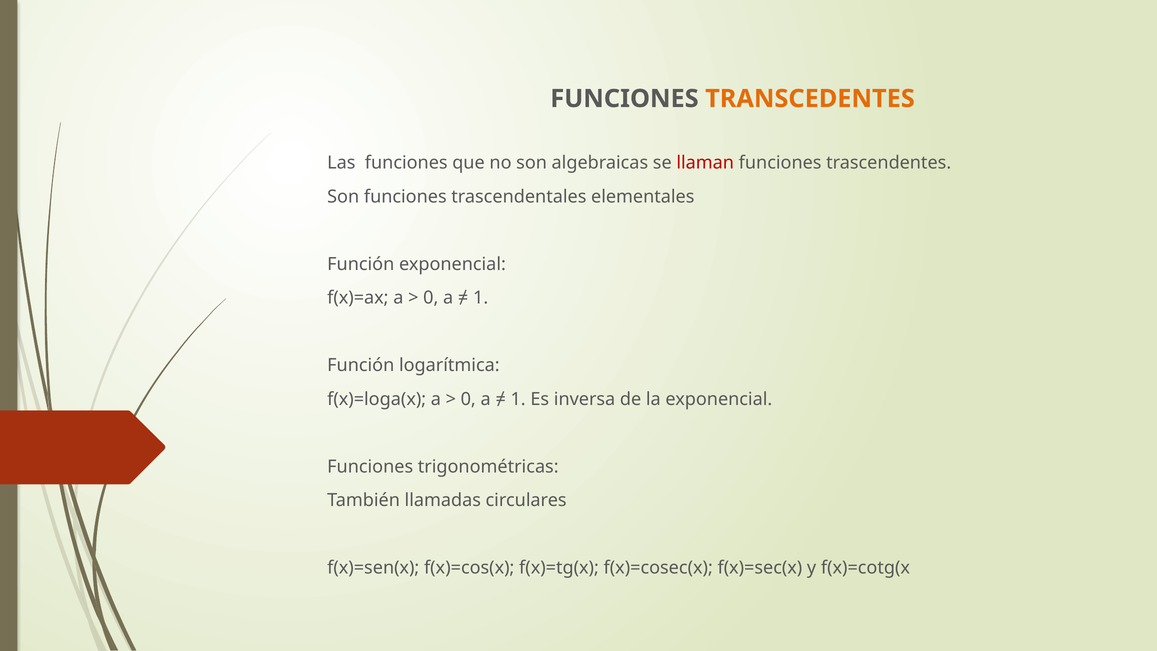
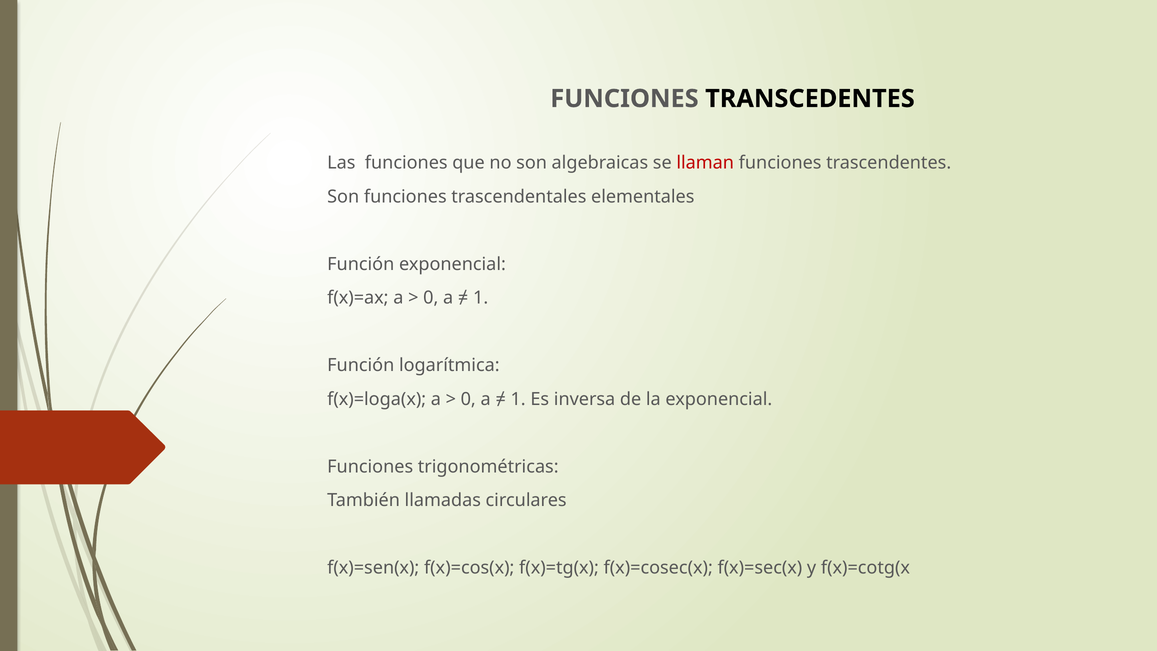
TRANSCEDENTES colour: orange -> black
